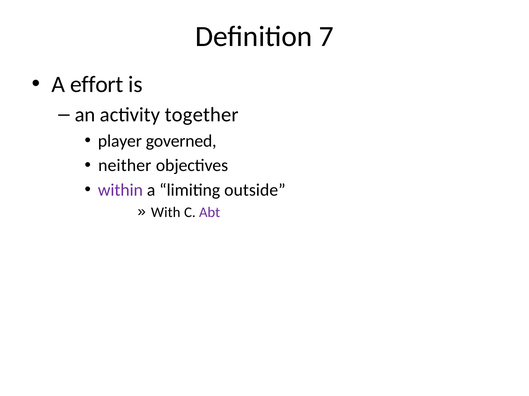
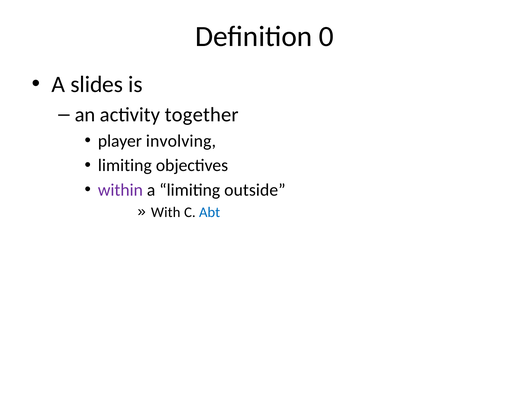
7: 7 -> 0
effort: effort -> slides
governed: governed -> involving
neither at (125, 166): neither -> limiting
Abt colour: purple -> blue
